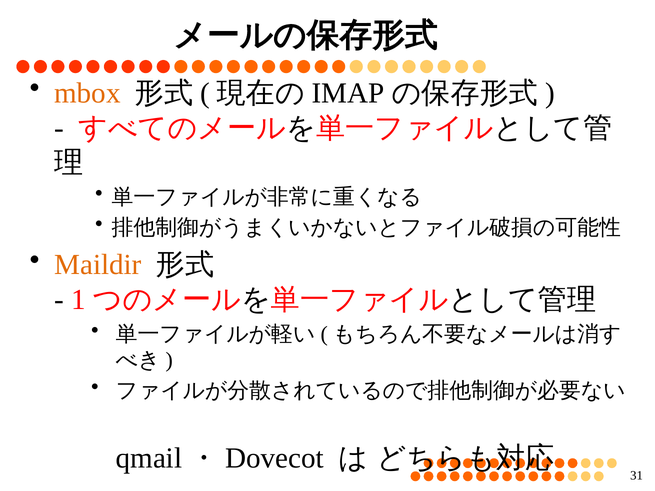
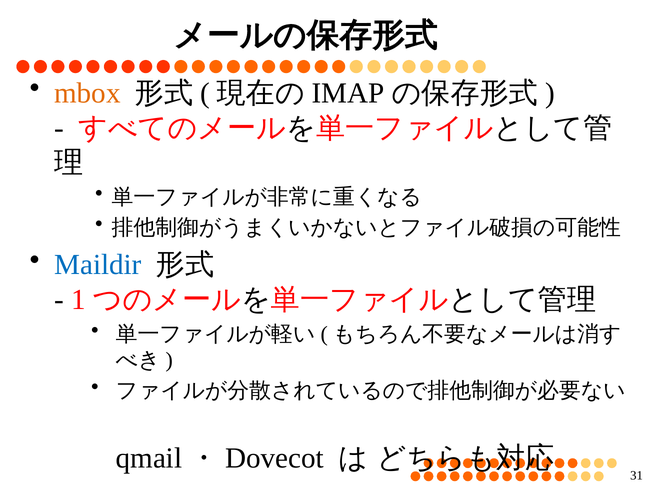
Maildir colour: orange -> blue
